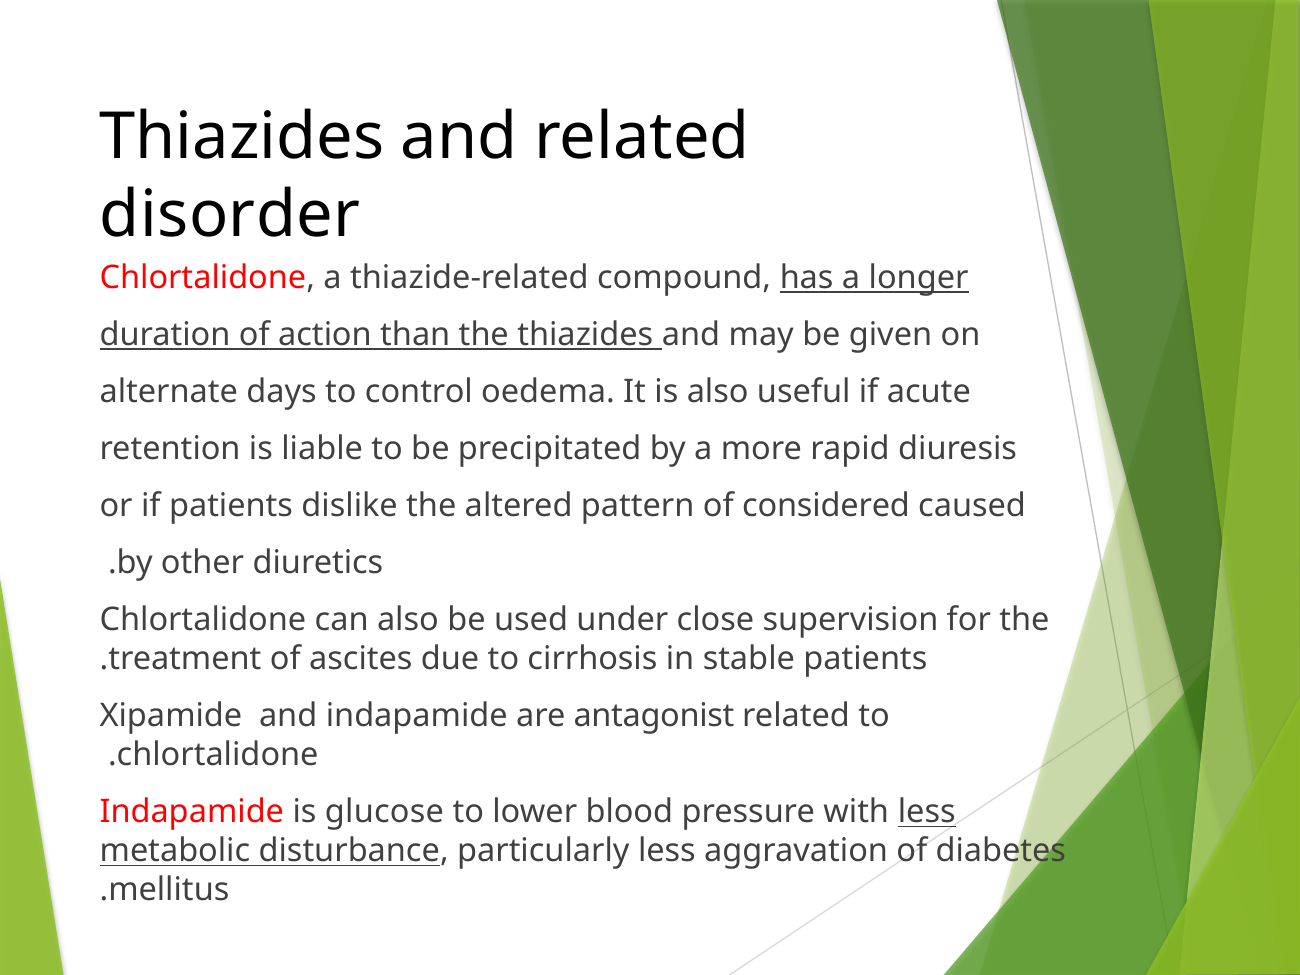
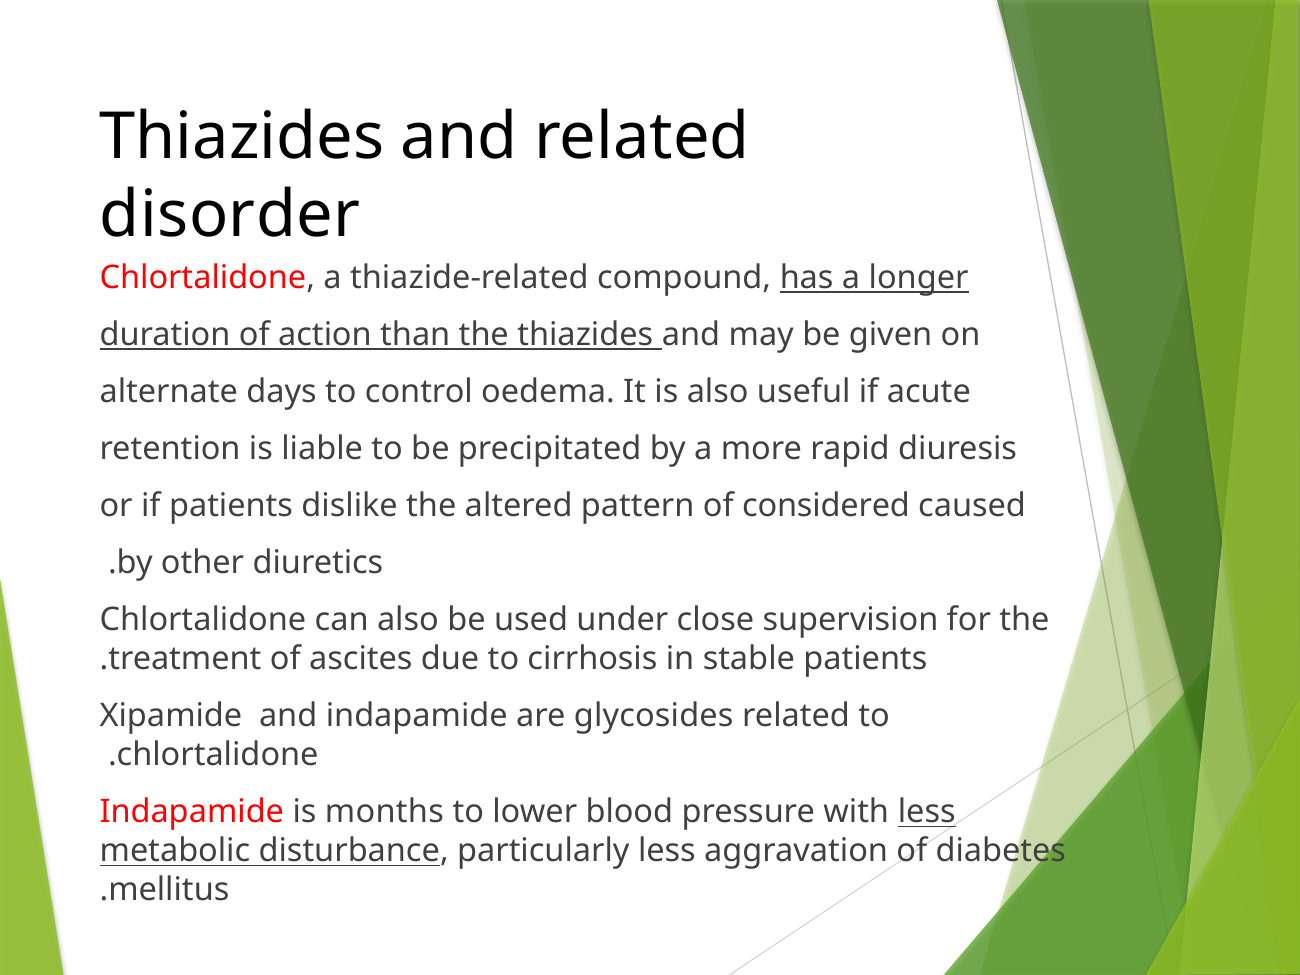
antagonist: antagonist -> glycosides
glucose: glucose -> months
